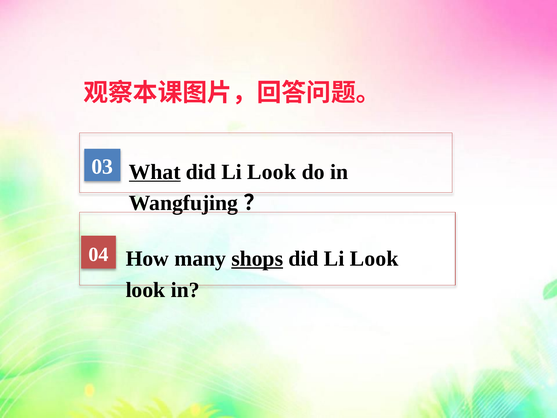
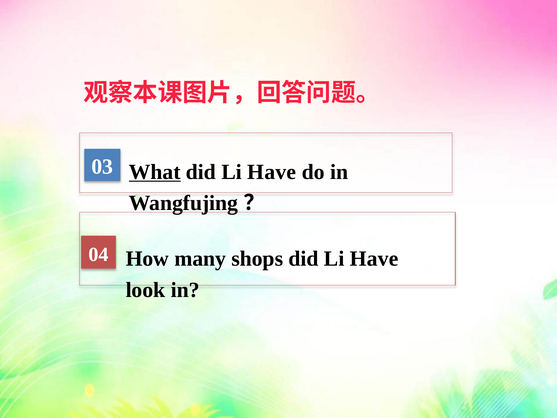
Look at (272, 172): Look -> Have
shops underline: present -> none
Look at (374, 259): Look -> Have
